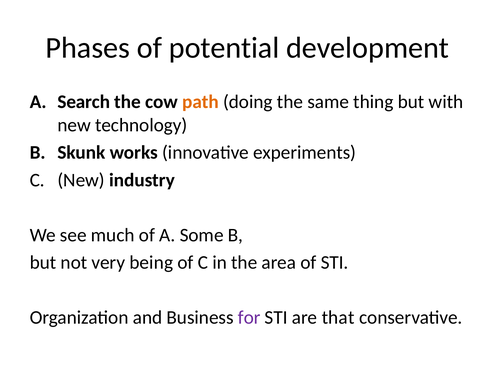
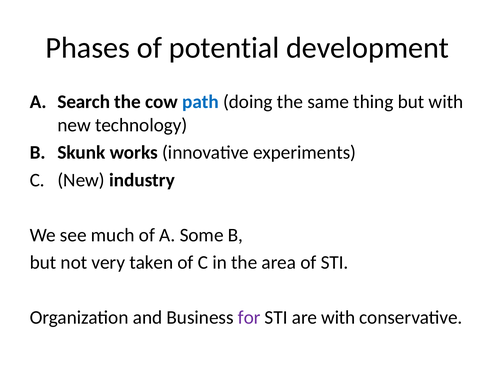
path colour: orange -> blue
being: being -> taken
are that: that -> with
